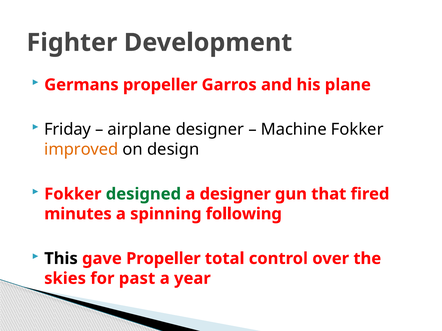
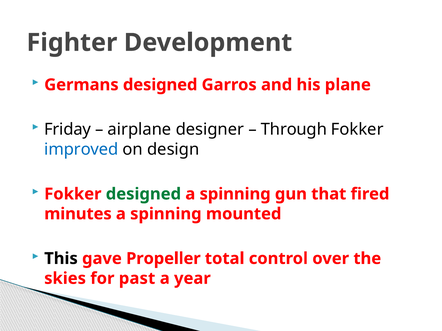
Germans propeller: propeller -> designed
Machine: Machine -> Through
improved colour: orange -> blue
designer at (235, 194): designer -> spinning
following: following -> mounted
